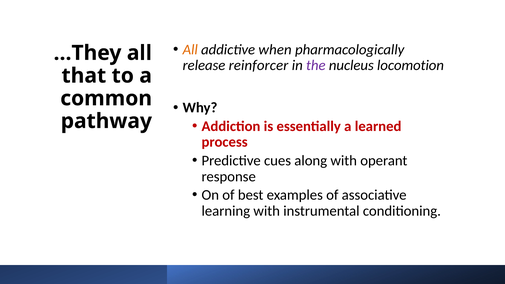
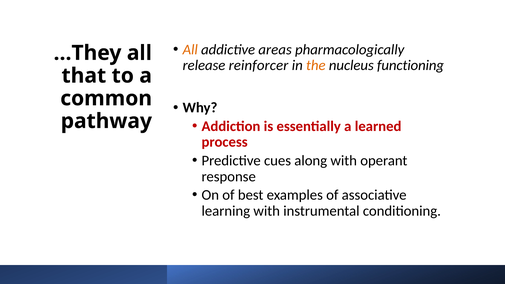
when: when -> areas
the colour: purple -> orange
locomotion: locomotion -> functioning
